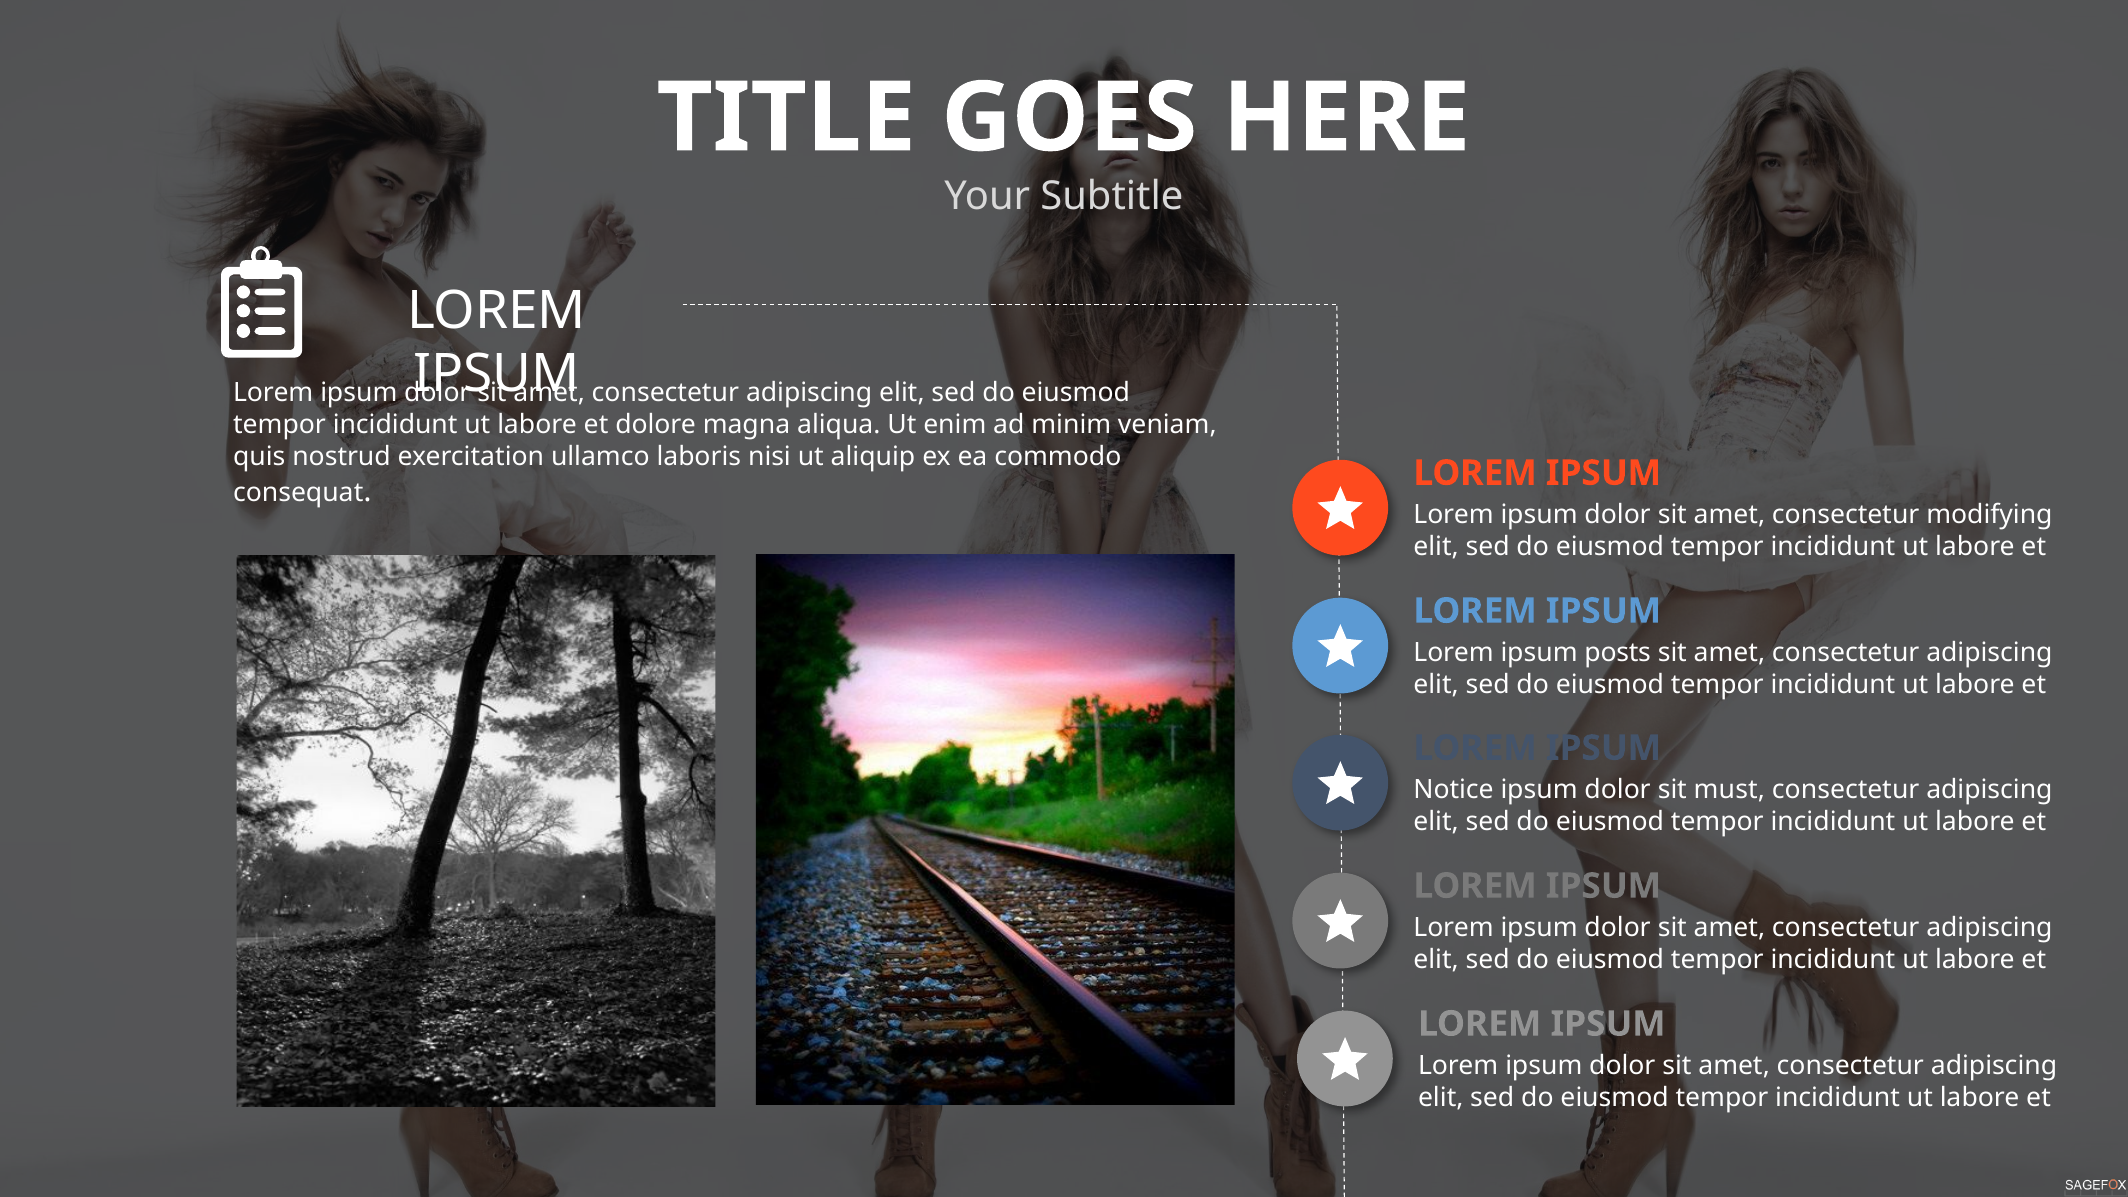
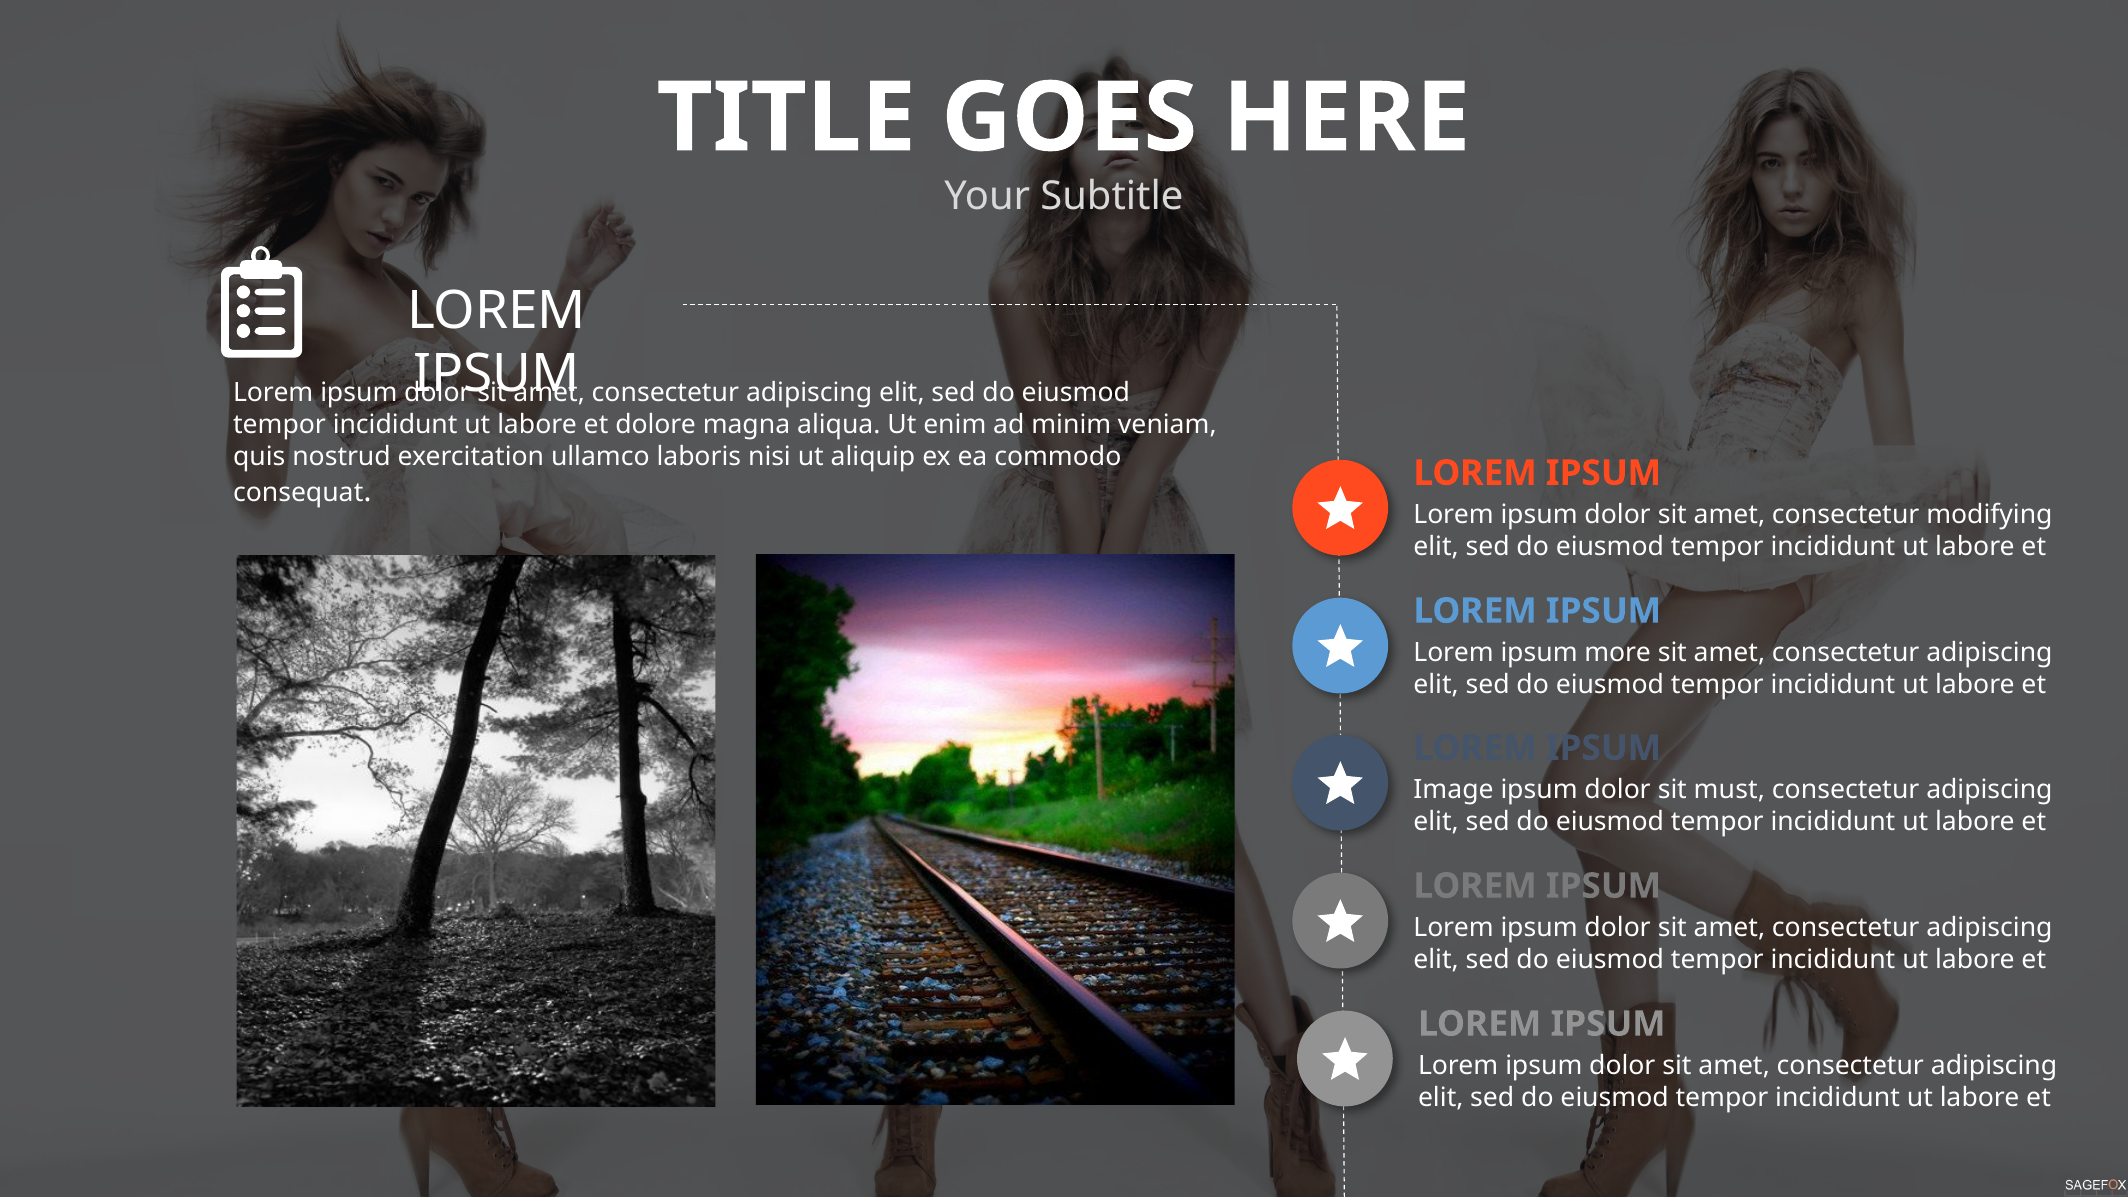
posts: posts -> more
Notice: Notice -> Image
